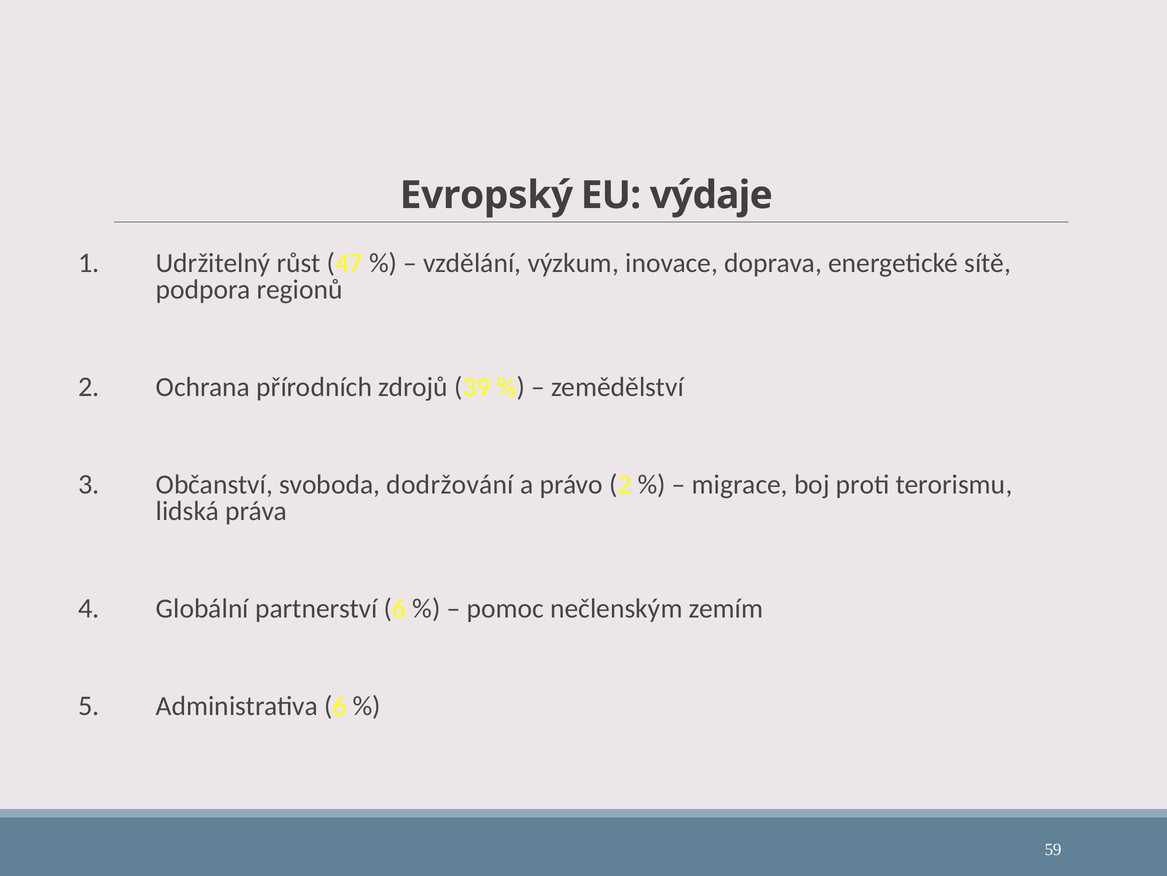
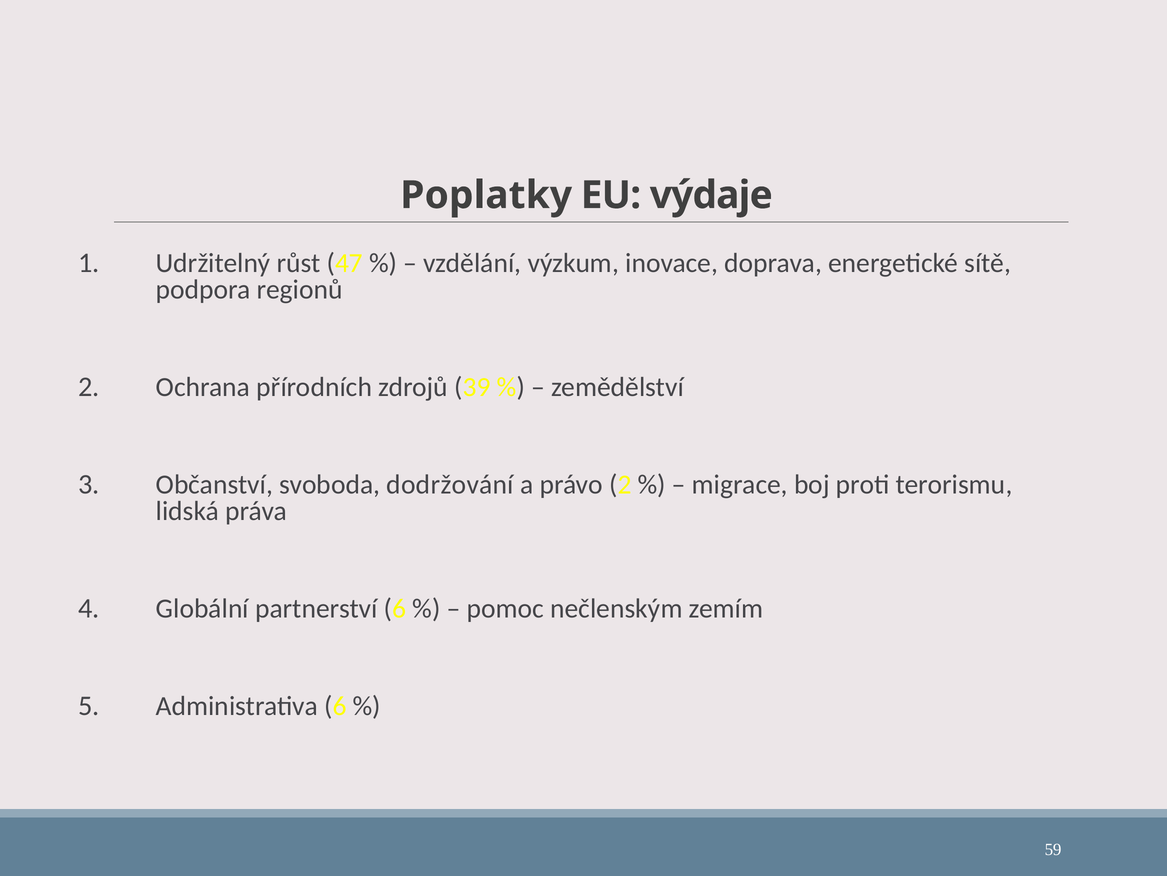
Evropský: Evropský -> Poplatky
